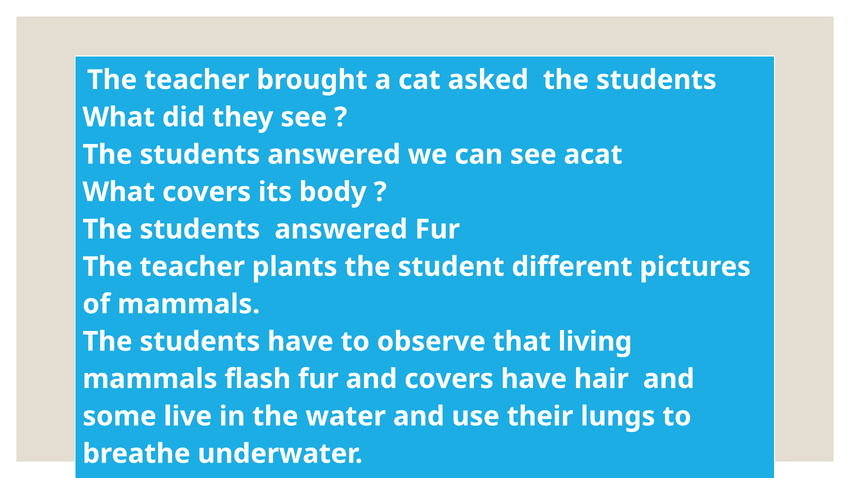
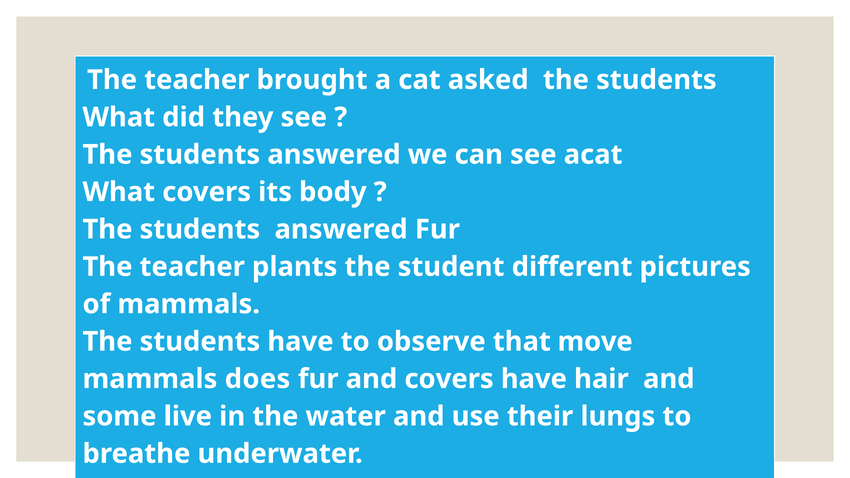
living: living -> move
flash: flash -> does
